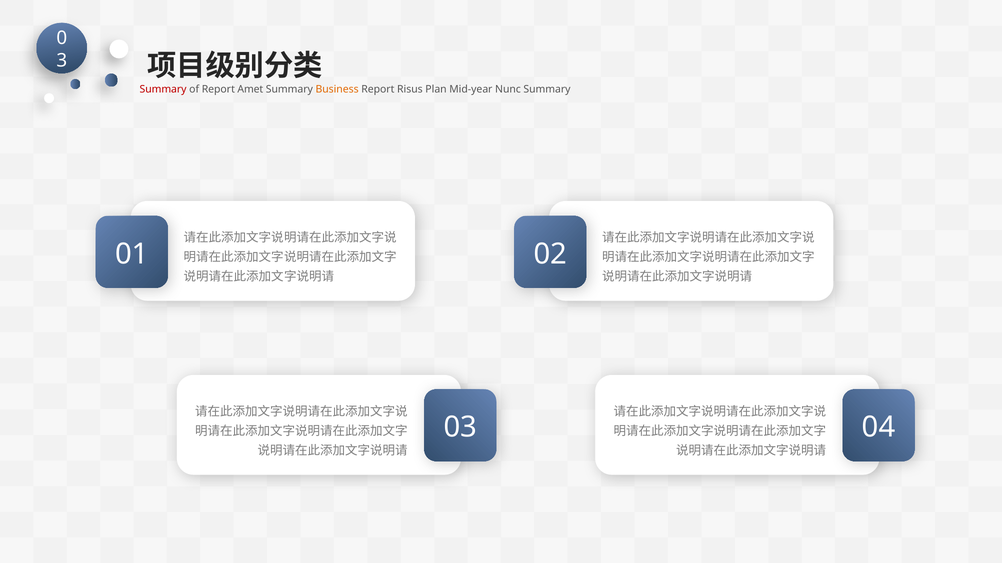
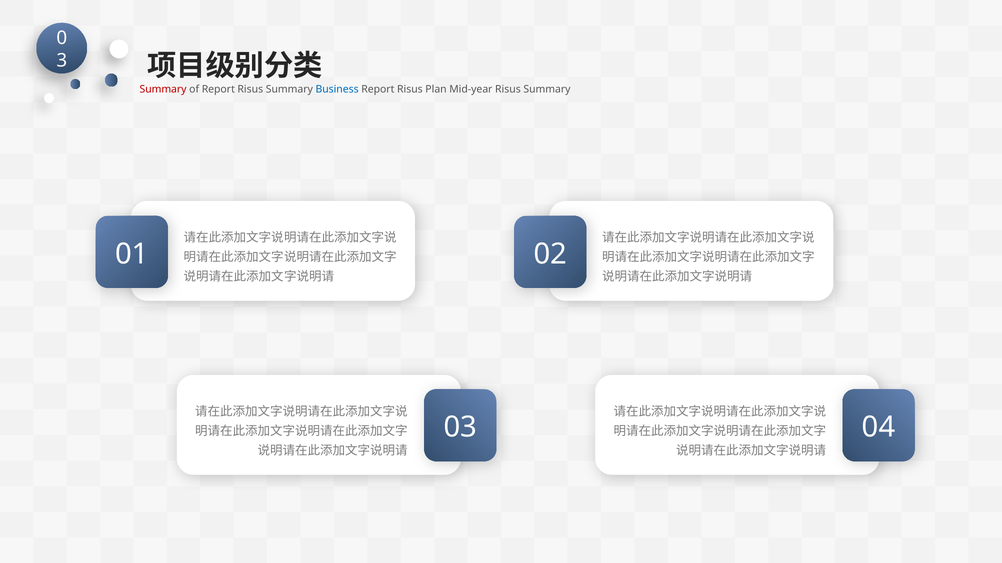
of Report Amet: Amet -> Risus
Business colour: orange -> blue
Mid-year Nunc: Nunc -> Risus
